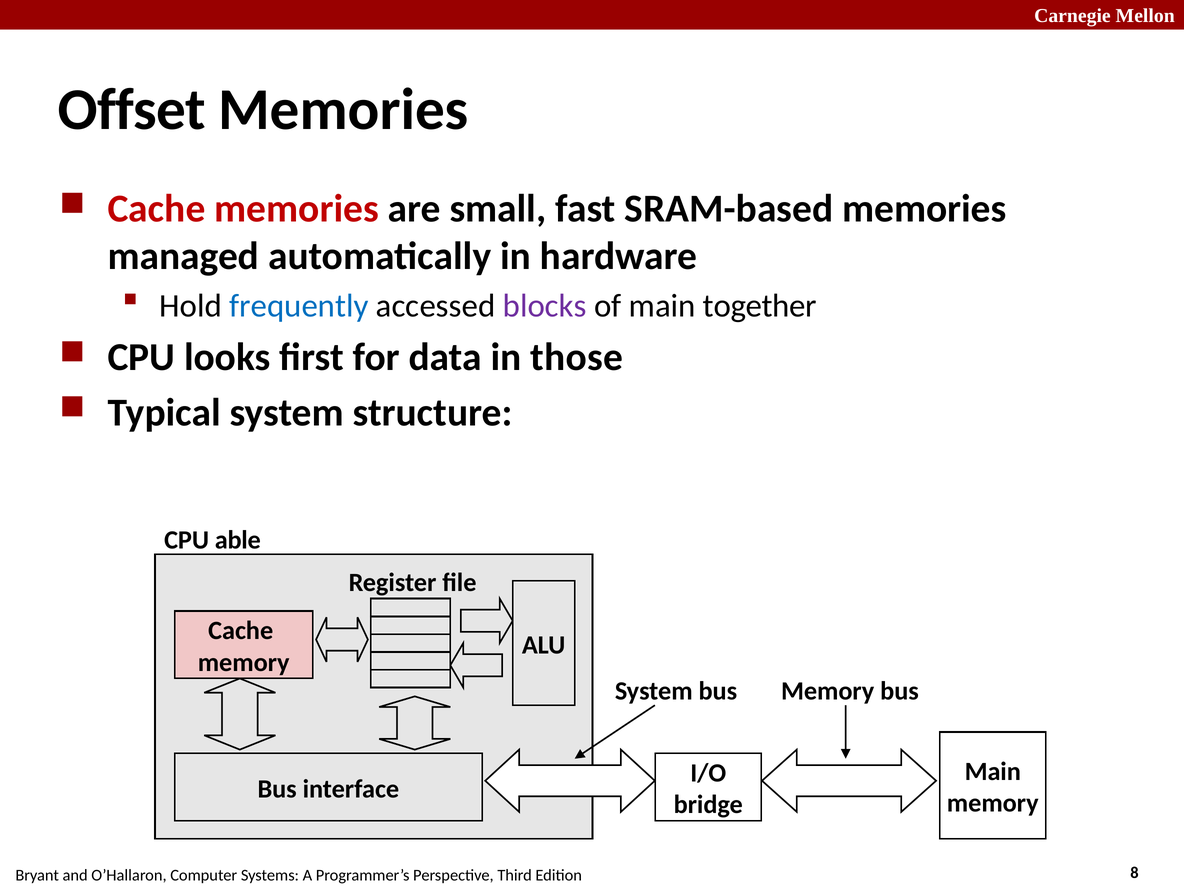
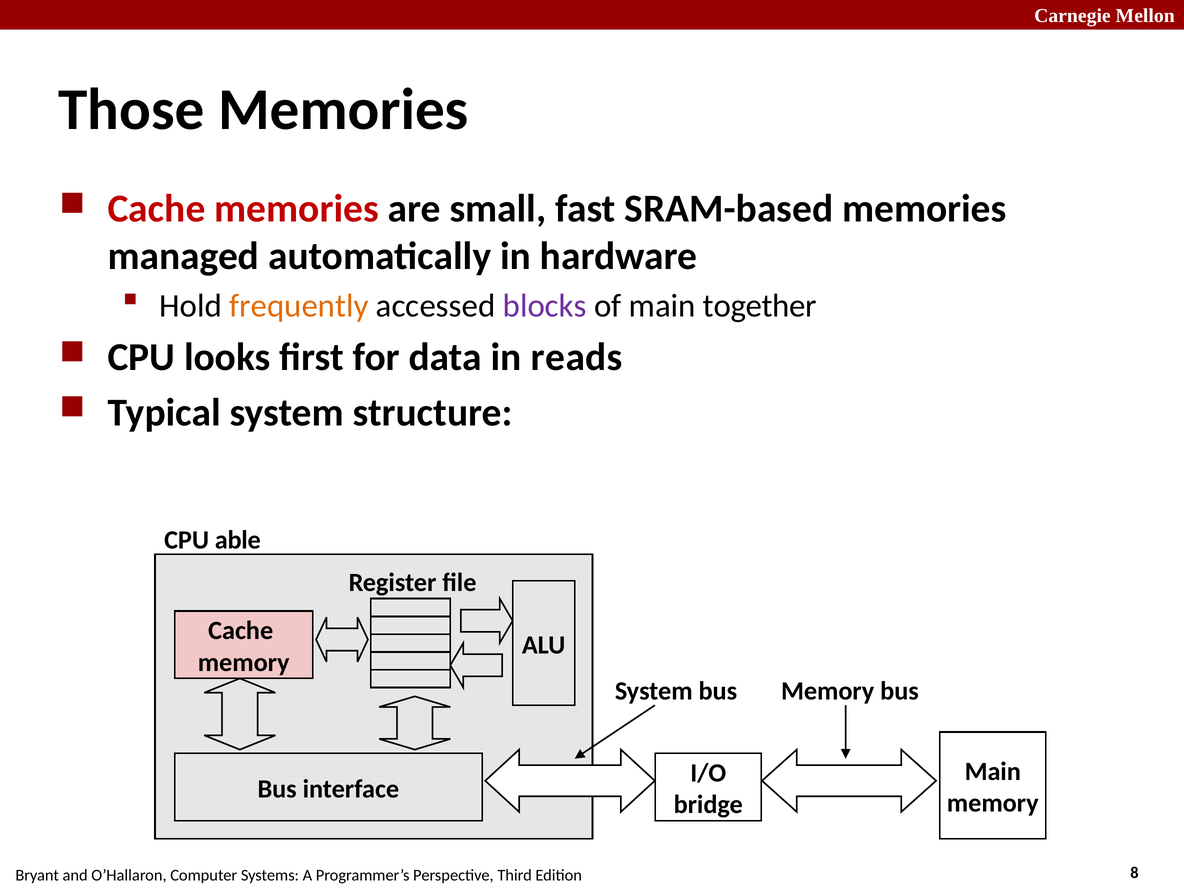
Offset: Offset -> Those
frequently colour: blue -> orange
those: those -> reads
